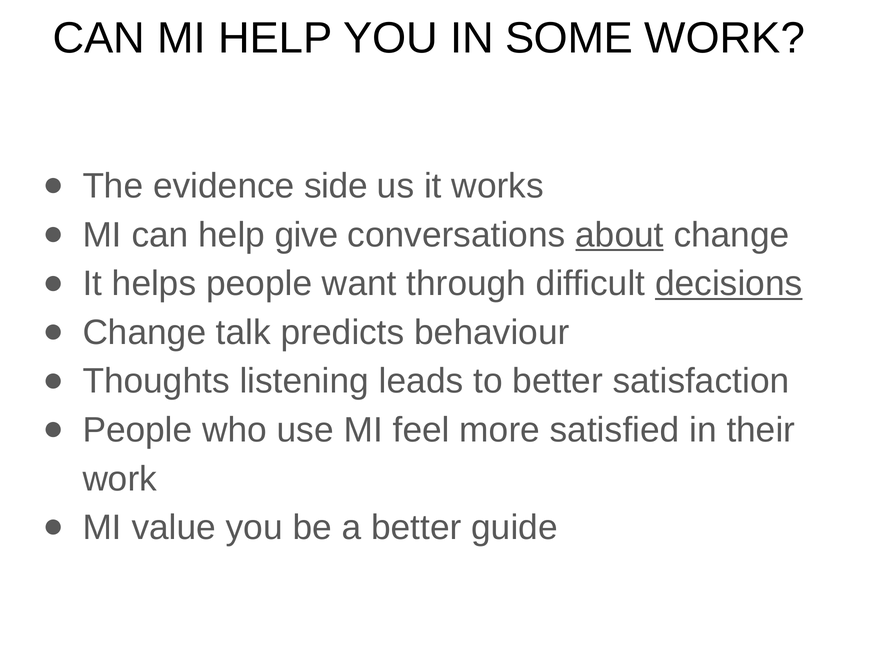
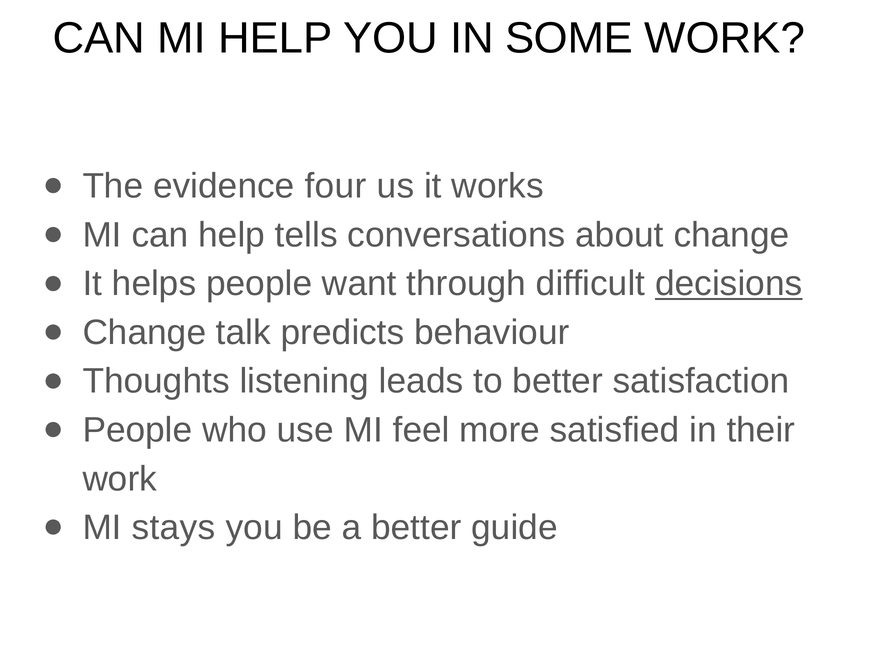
side: side -> four
give: give -> tells
about underline: present -> none
value: value -> stays
